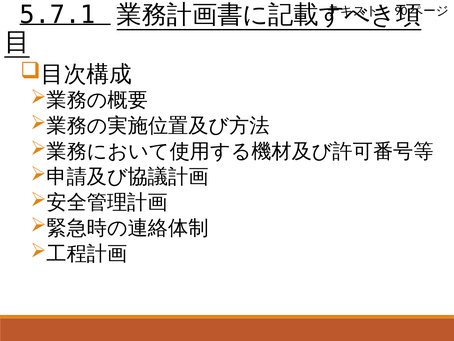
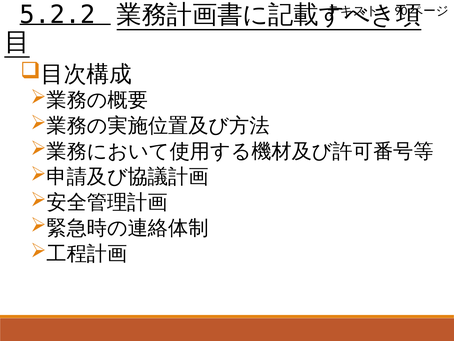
5.7.1: 5.7.1 -> 5.2.2
